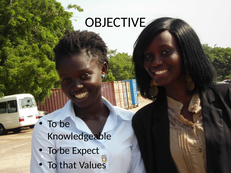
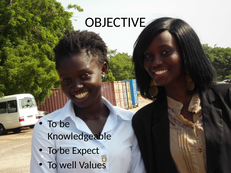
that: that -> well
